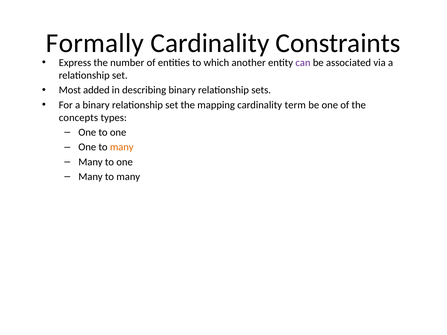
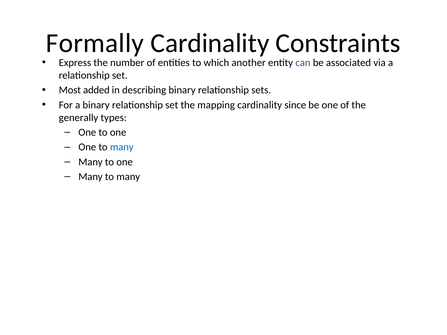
term: term -> since
concepts: concepts -> generally
many at (122, 147) colour: orange -> blue
